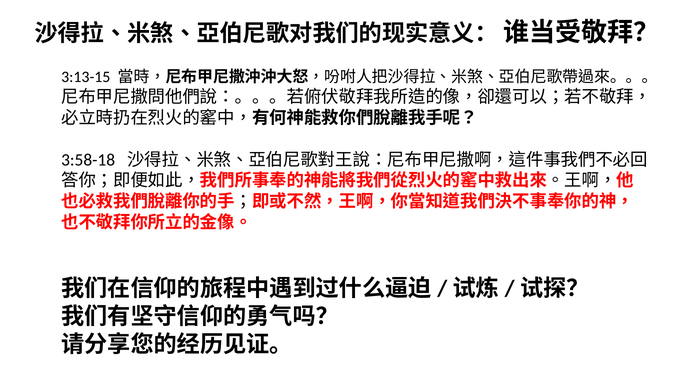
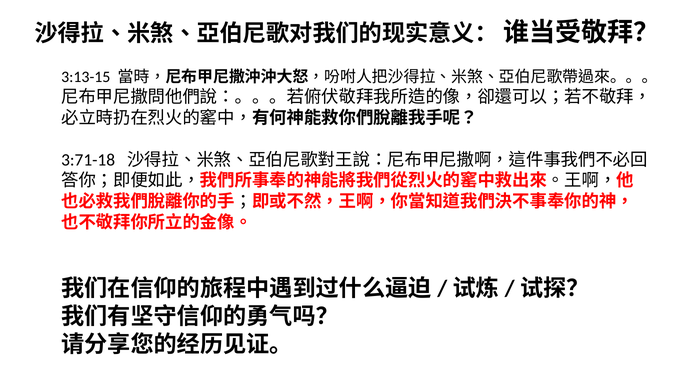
3:58-18: 3:58-18 -> 3:71-18
